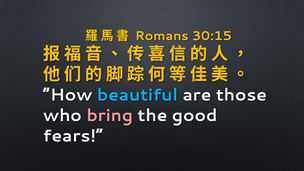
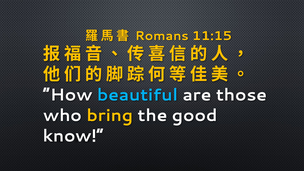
30:15: 30:15 -> 11:15
bring colour: pink -> yellow
fears: fears -> know
